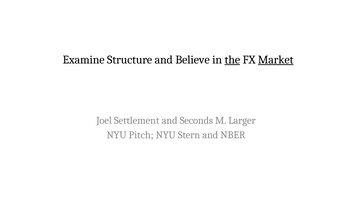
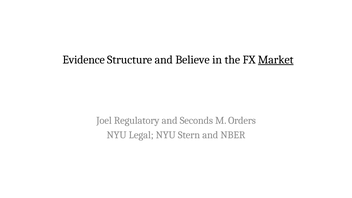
Examine: Examine -> Evidence
the underline: present -> none
Settlement: Settlement -> Regulatory
Larger: Larger -> Orders
Pitch: Pitch -> Legal
